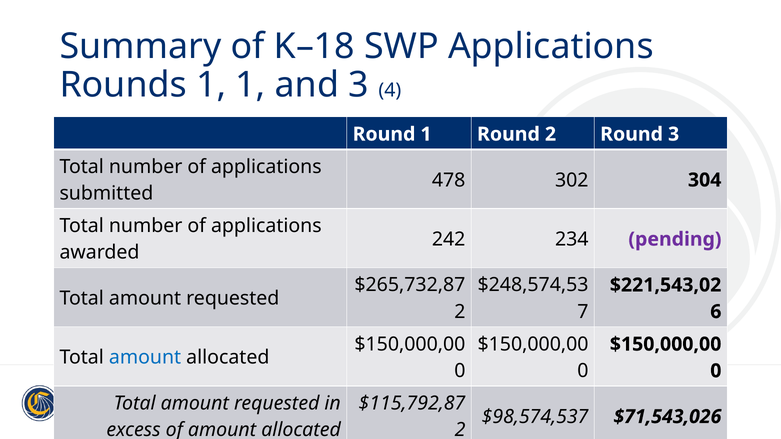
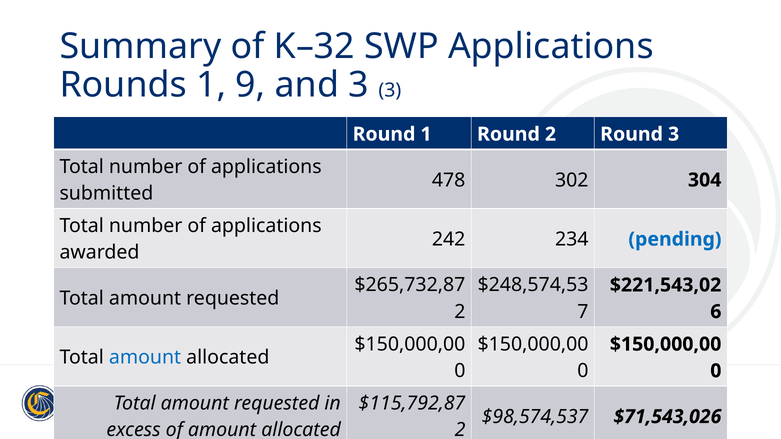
K–18: K–18 -> K–32
1 1: 1 -> 9
3 4: 4 -> 3
pending colour: purple -> blue
